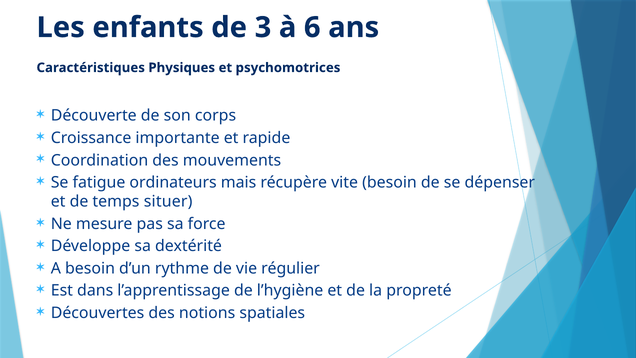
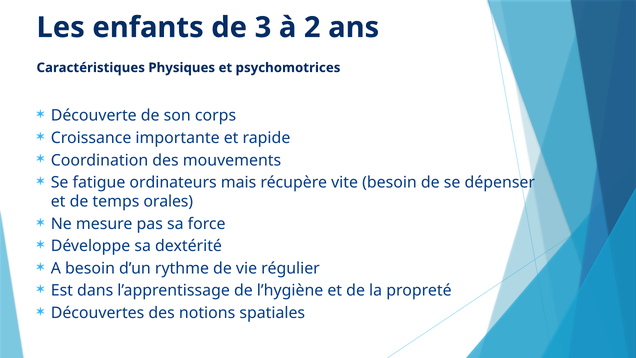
6: 6 -> 2
situer: situer -> orales
